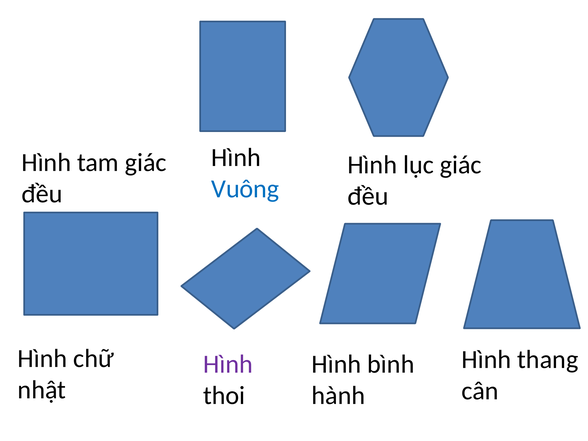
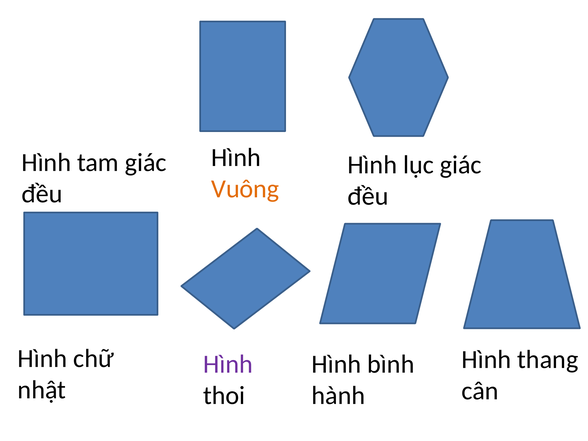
Vuông colour: blue -> orange
